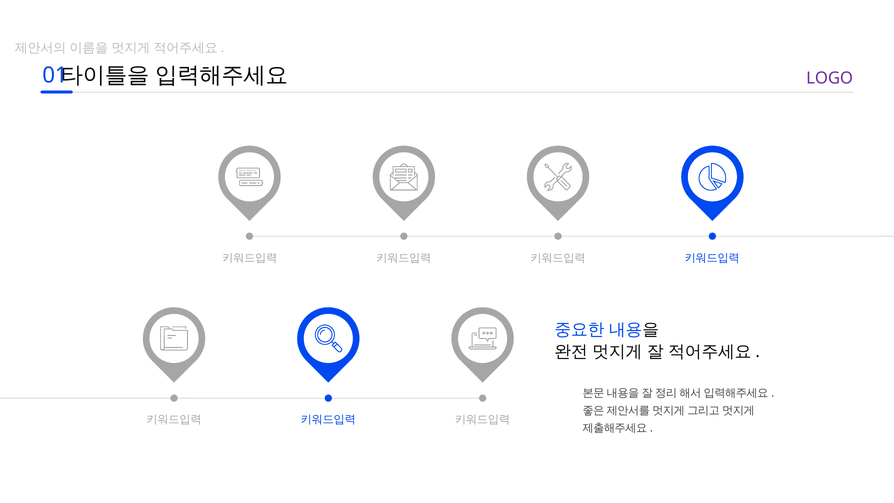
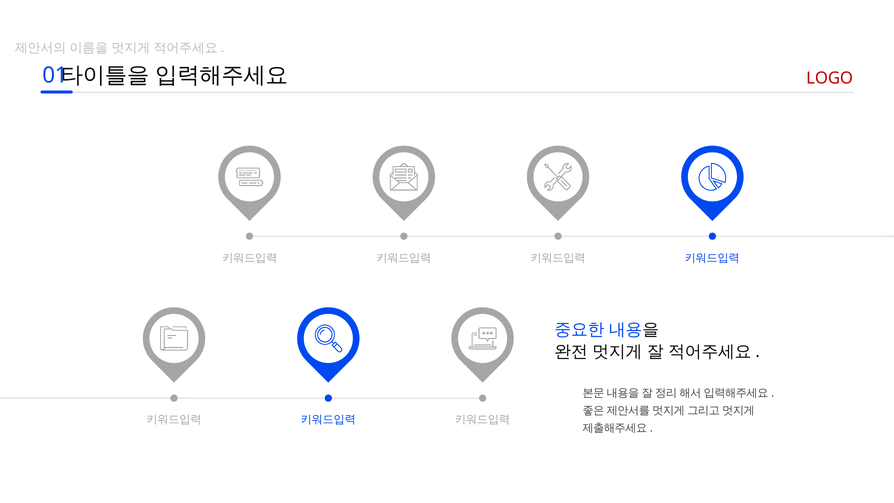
LOGO colour: purple -> red
